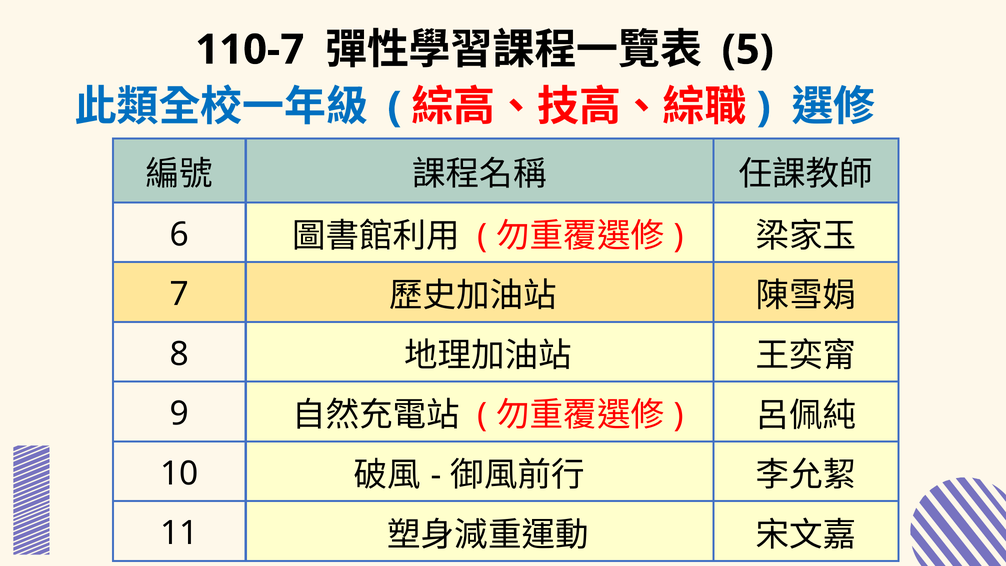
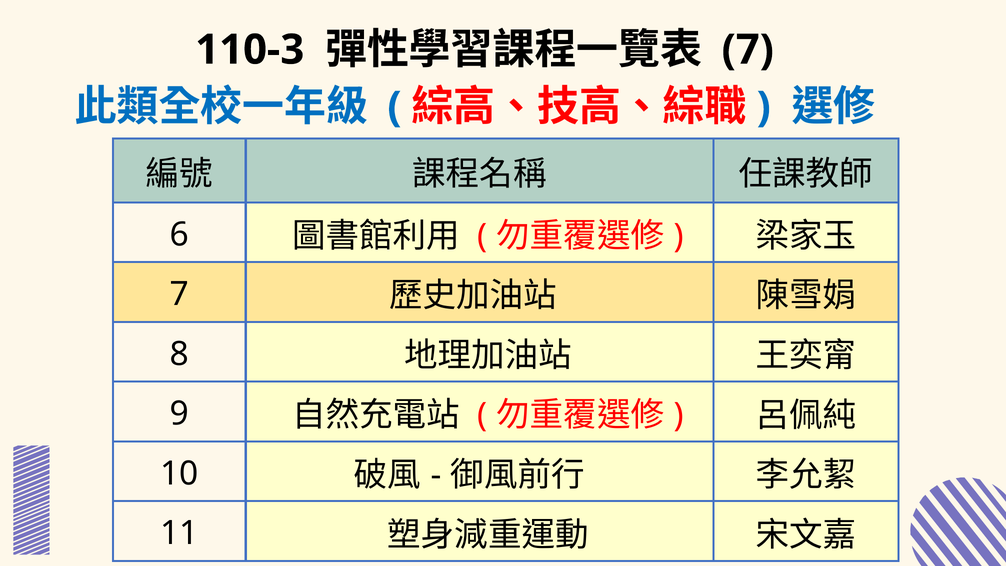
110-7: 110-7 -> 110-3
5 at (748, 50): 5 -> 7
